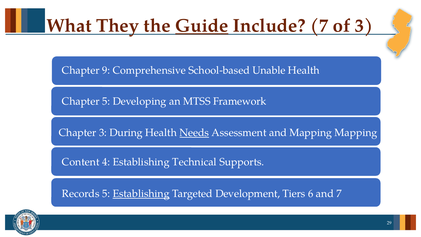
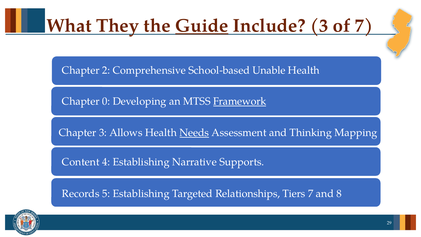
Include 7: 7 -> 3
of 3: 3 -> 7
9: 9 -> 2
Chapter 5: 5 -> 0
Framework underline: none -> present
During: During -> Allows
and Mapping: Mapping -> Thinking
Technical: Technical -> Narrative
Establishing at (141, 194) underline: present -> none
Development: Development -> Relationships
Tiers 6: 6 -> 7
and 7: 7 -> 8
